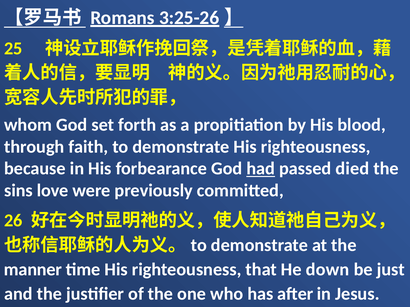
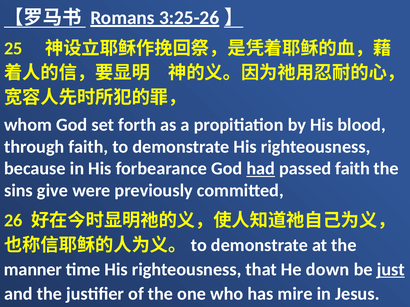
passed died: died -> faith
love: love -> give
just underline: none -> present
after: after -> mire
